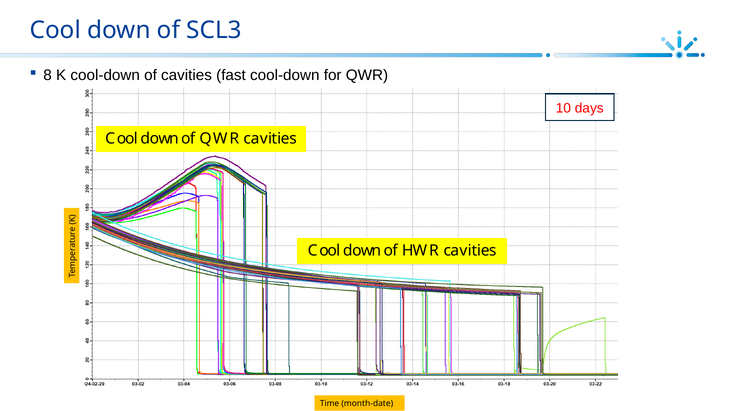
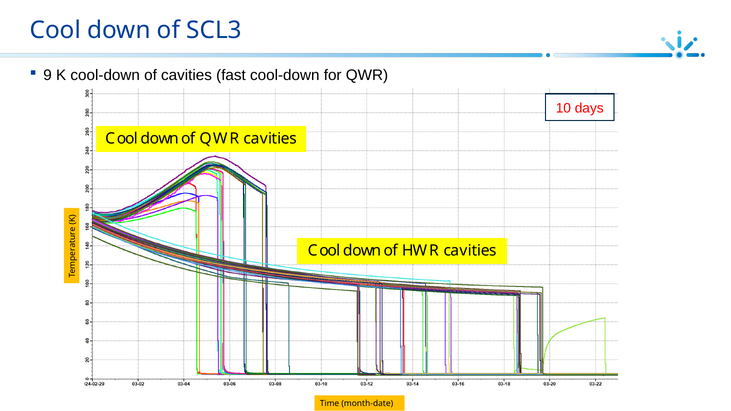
8: 8 -> 9
